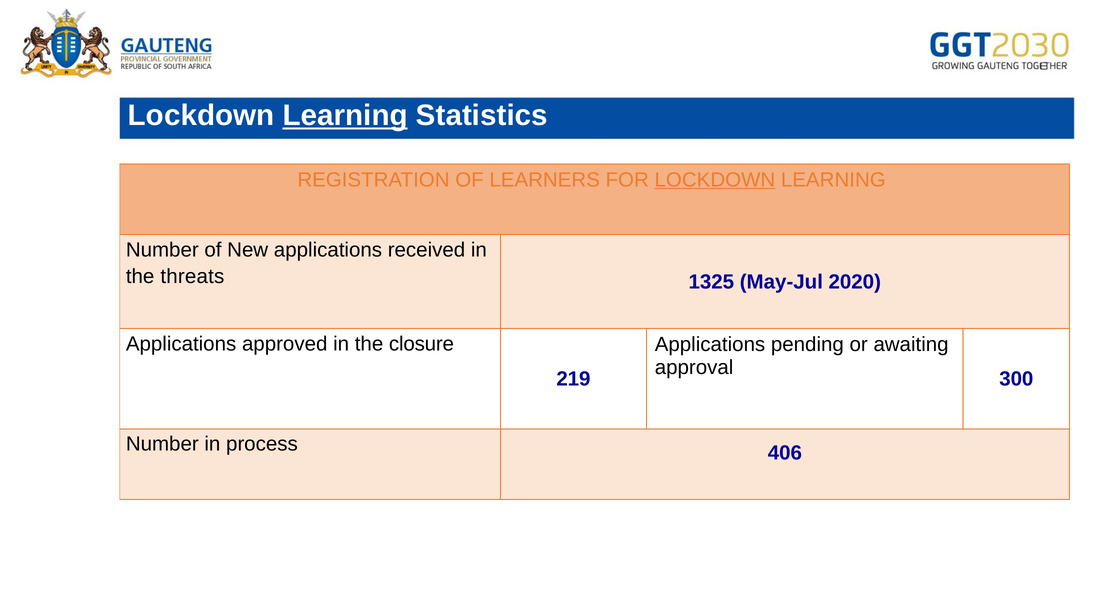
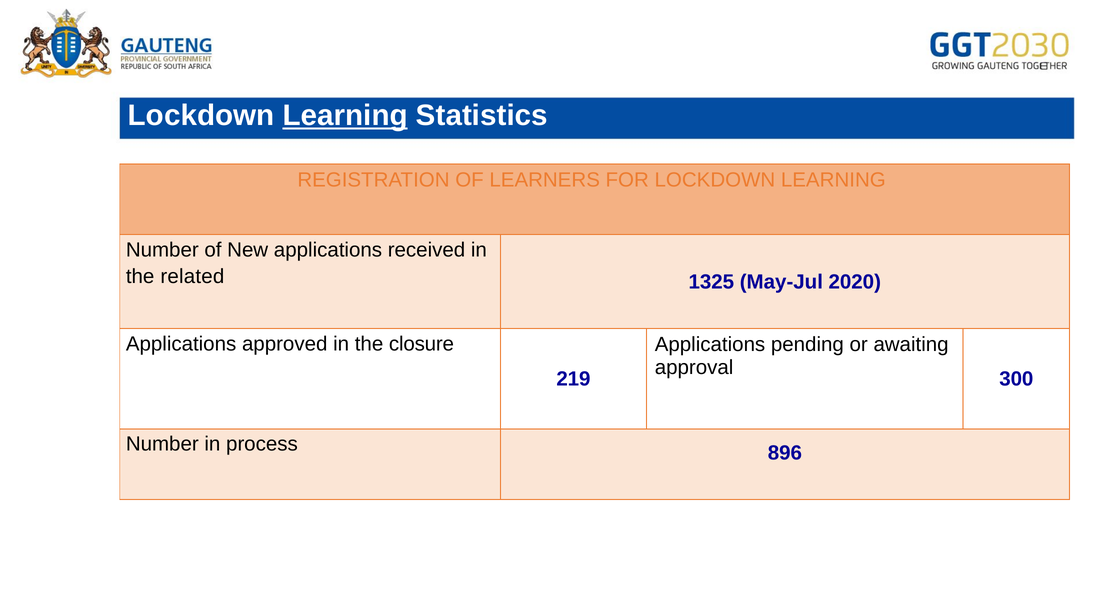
LOCKDOWN at (715, 180) underline: present -> none
threats: threats -> related
406: 406 -> 896
